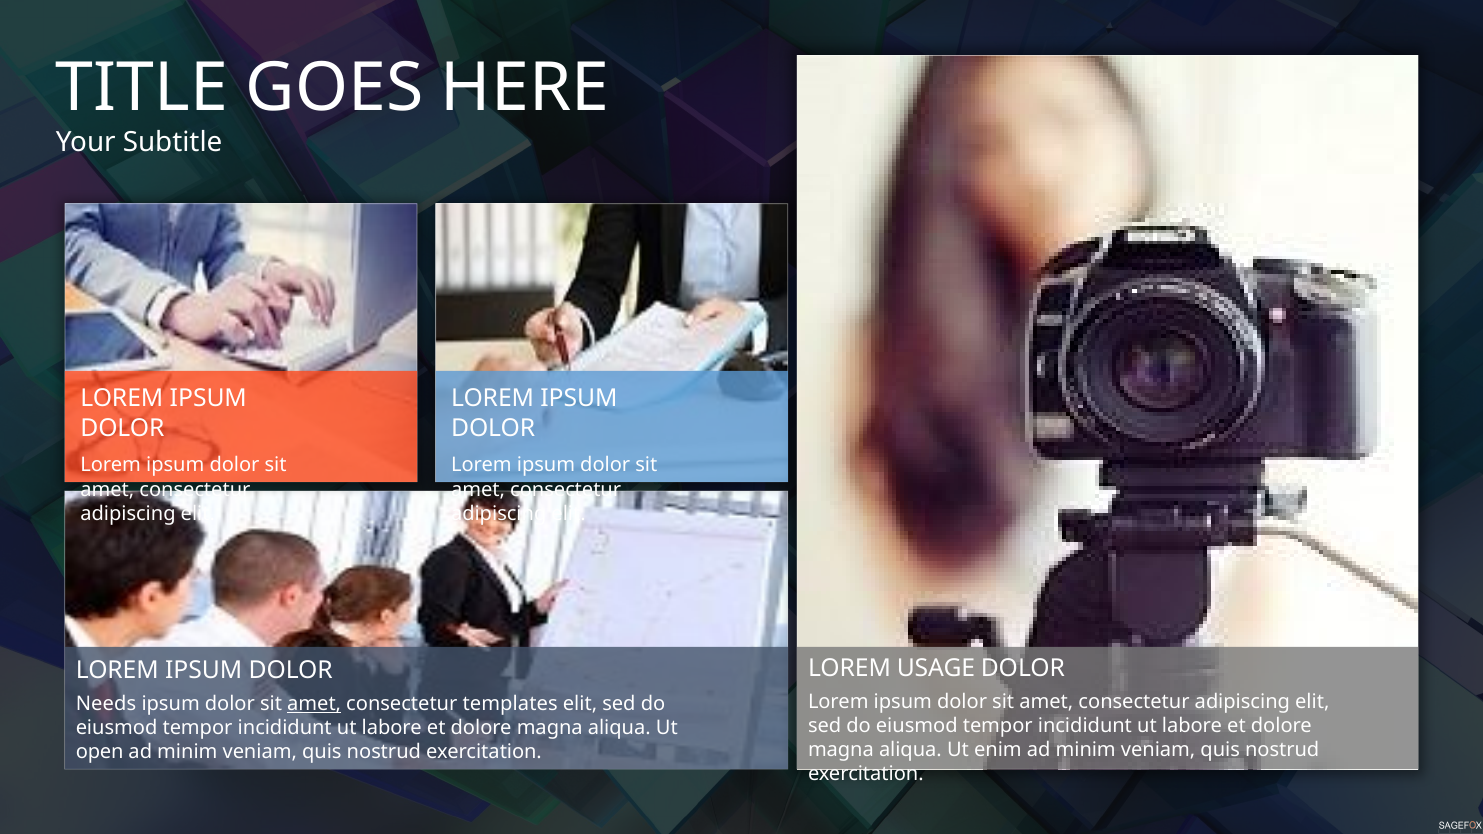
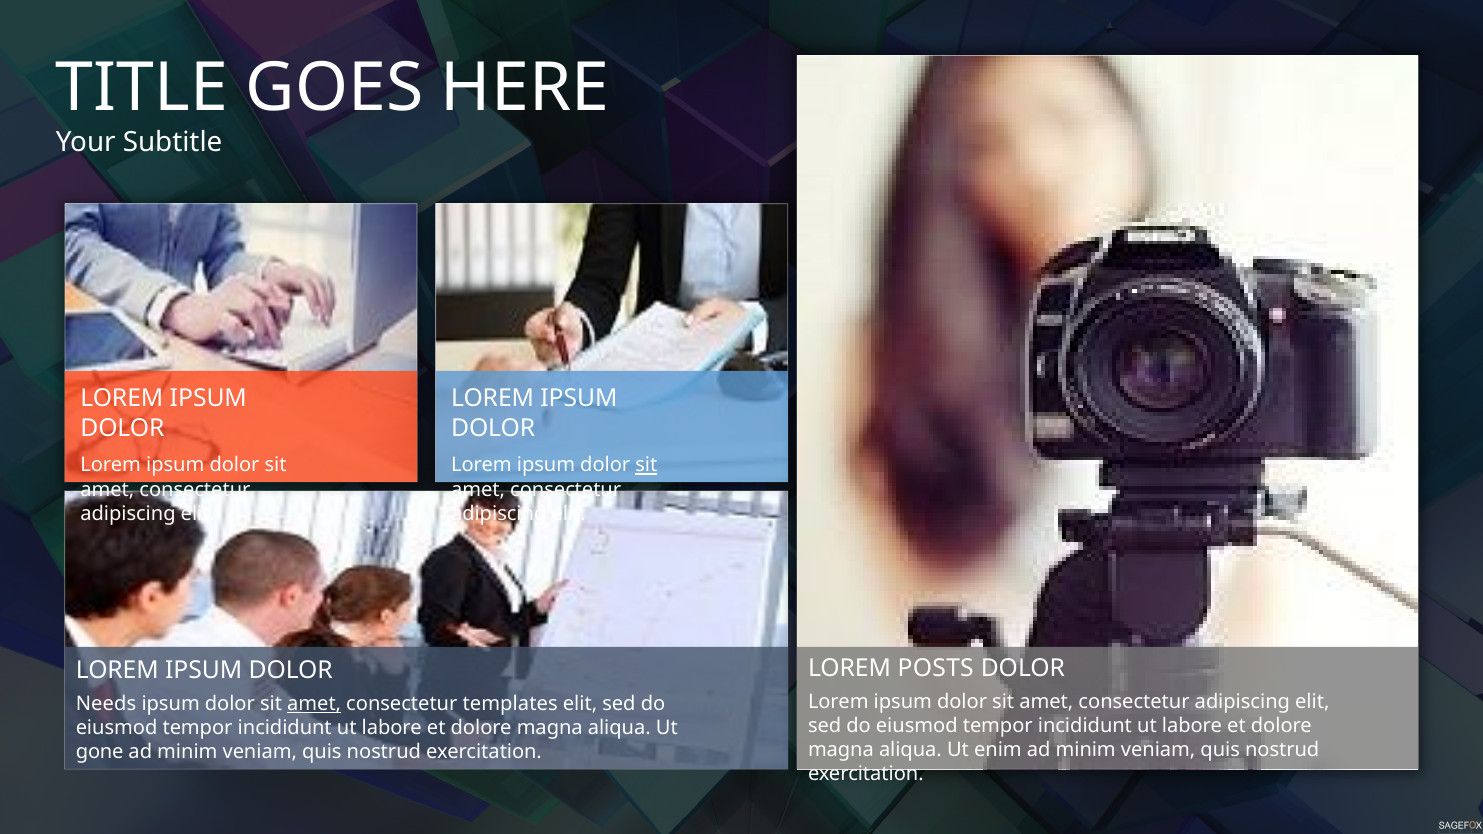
sit at (646, 465) underline: none -> present
USAGE: USAGE -> POSTS
open: open -> gone
